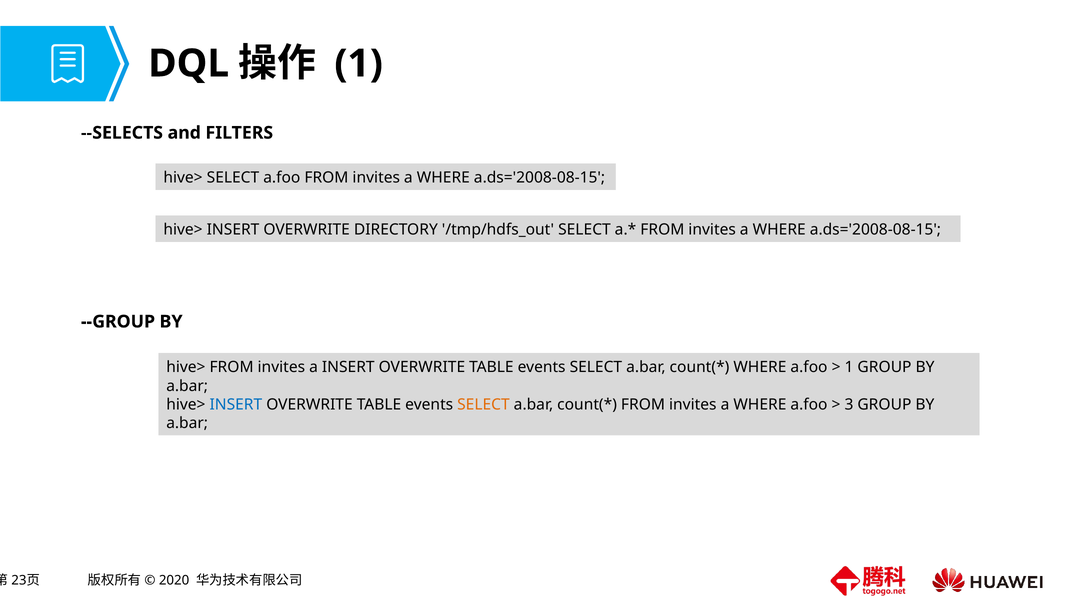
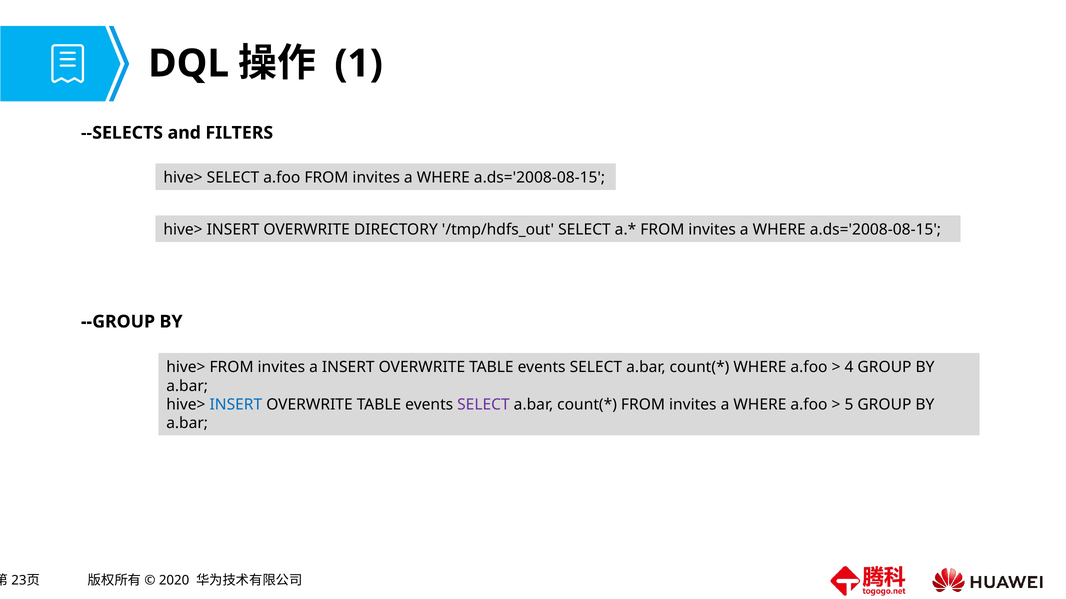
1 at (849, 368): 1 -> 4
SELECT at (483, 405) colour: orange -> purple
3: 3 -> 5
